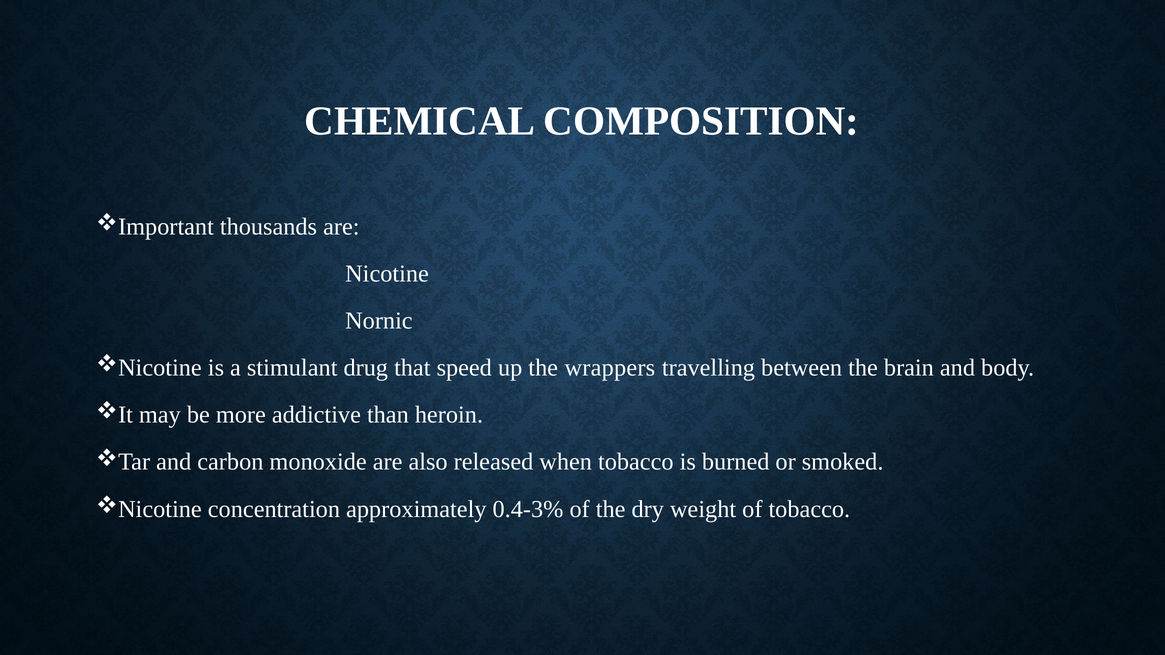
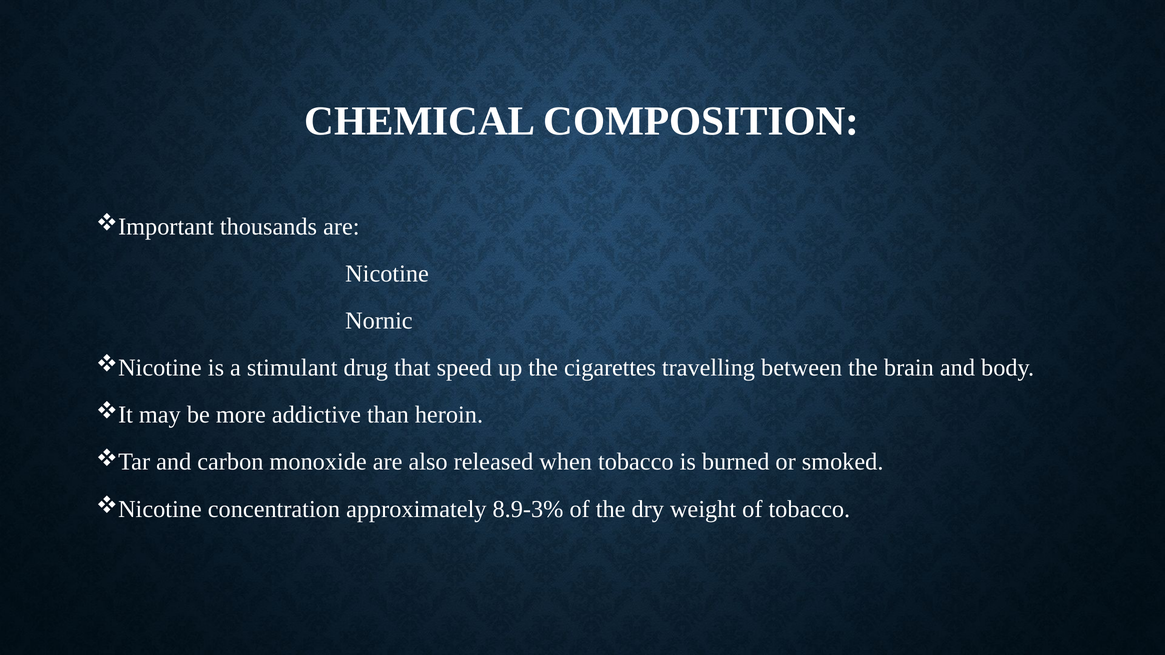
wrappers: wrappers -> cigarettes
0.4-3%: 0.4-3% -> 8.9-3%
